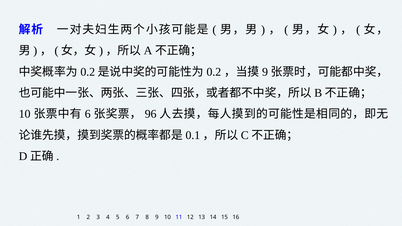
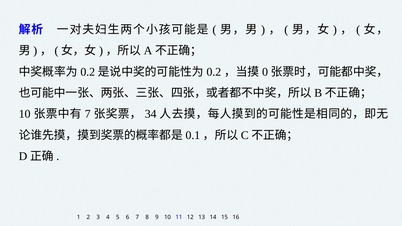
9 at (265, 72): 9 -> 0
6 at (88, 114): 6 -> 7
96: 96 -> 34
